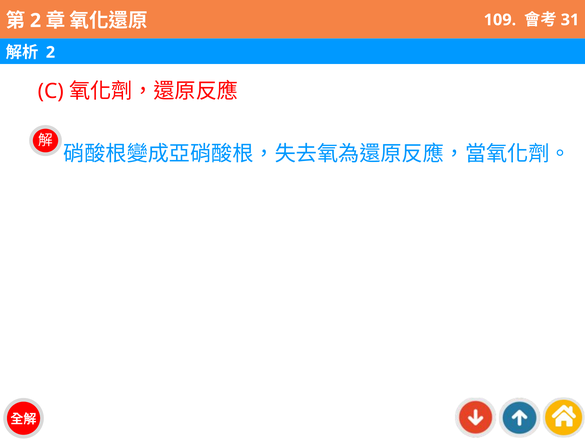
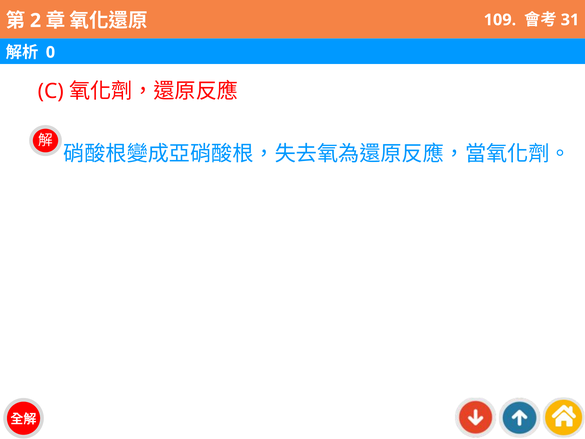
2 at (50, 52): 2 -> 0
